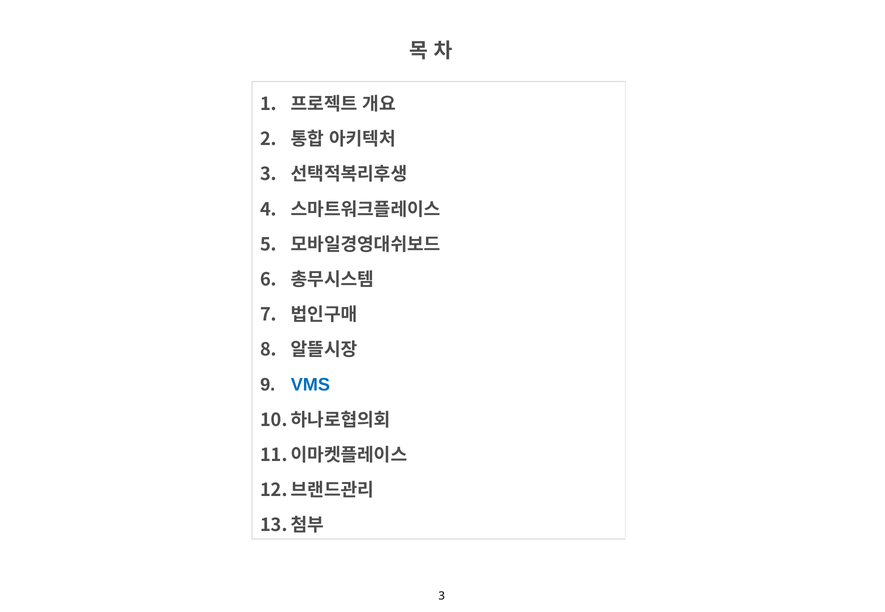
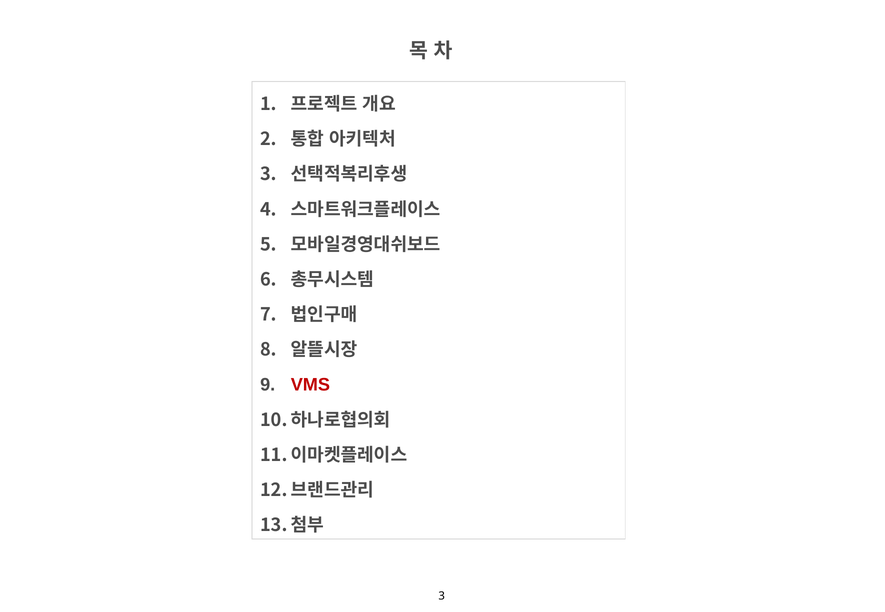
VMS colour: blue -> red
